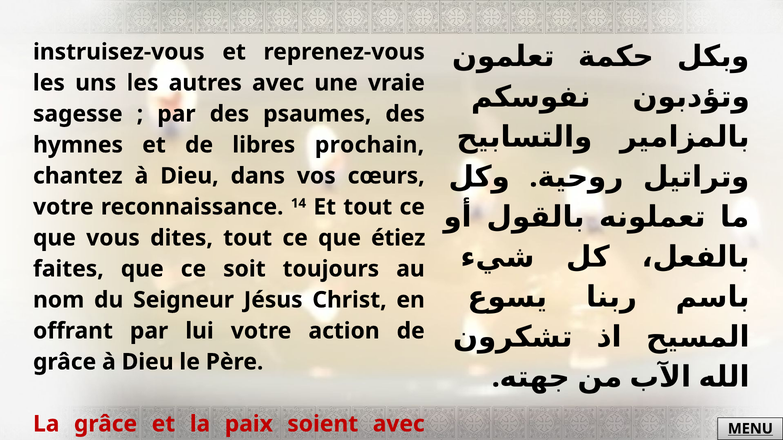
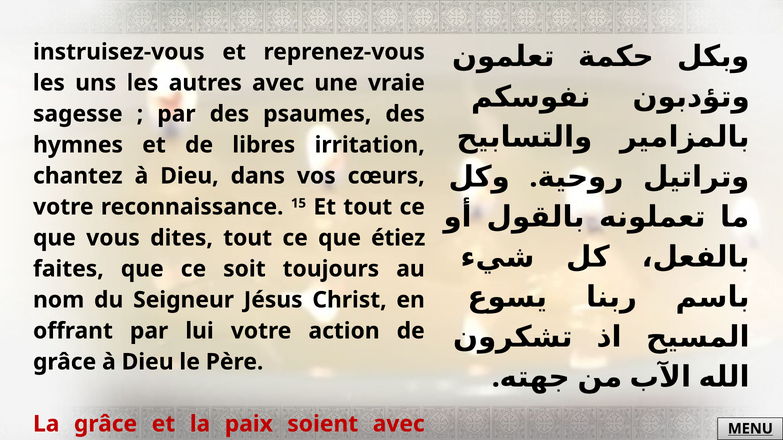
prochain: prochain -> irritation
14: 14 -> 15
